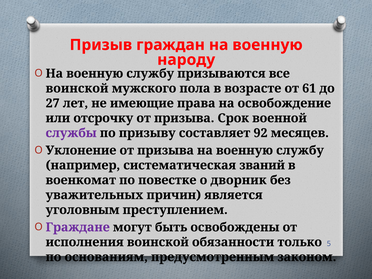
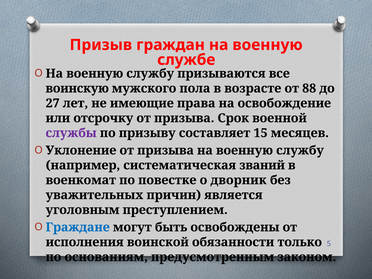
народу: народу -> службе
воинской at (77, 88): воинской -> воинскую
61: 61 -> 88
92: 92 -> 15
Граждане colour: purple -> blue
